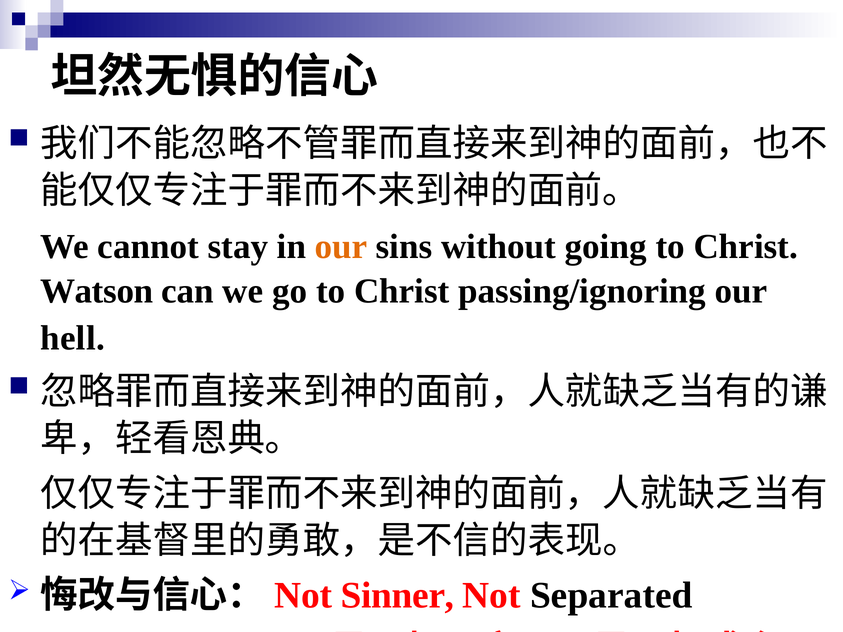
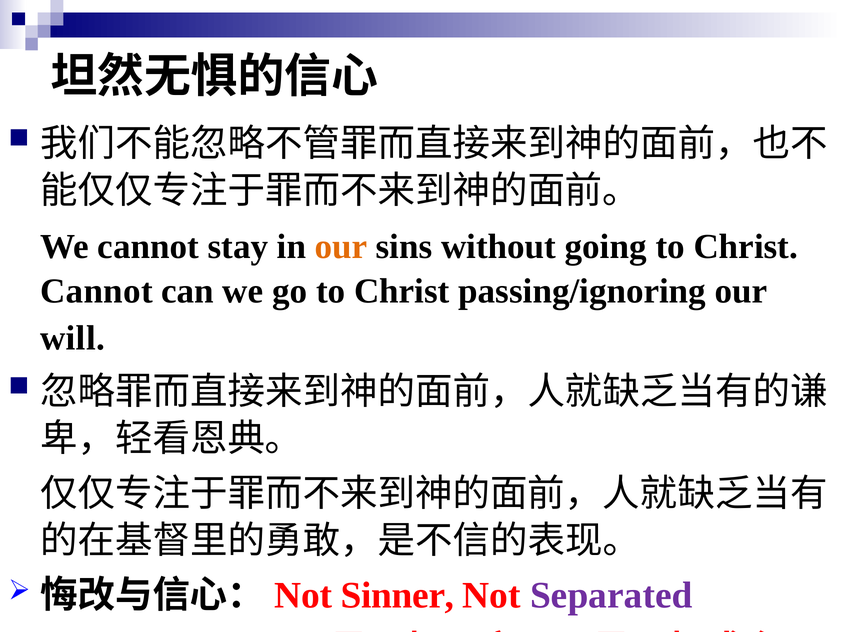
Watson at (97, 291): Watson -> Cannot
hell: hell -> will
Separated colour: black -> purple
